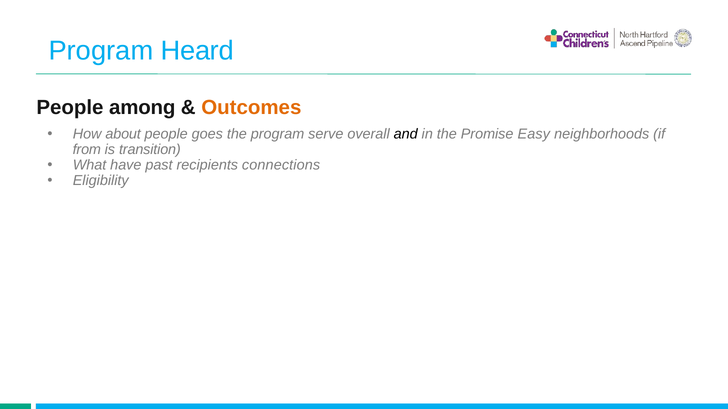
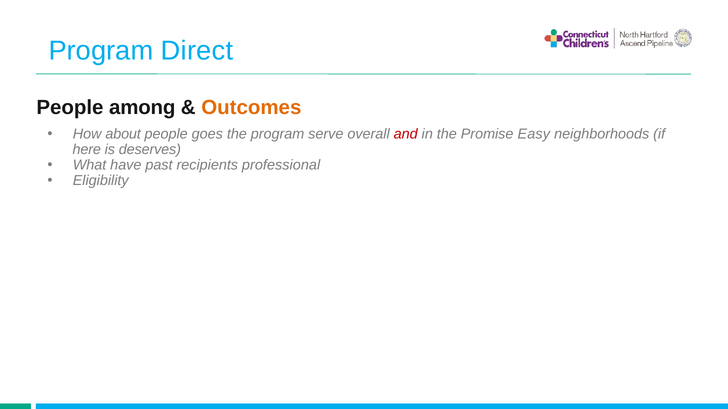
Heard: Heard -> Direct
and colour: black -> red
from: from -> here
transition: transition -> deserves
connections: connections -> professional
